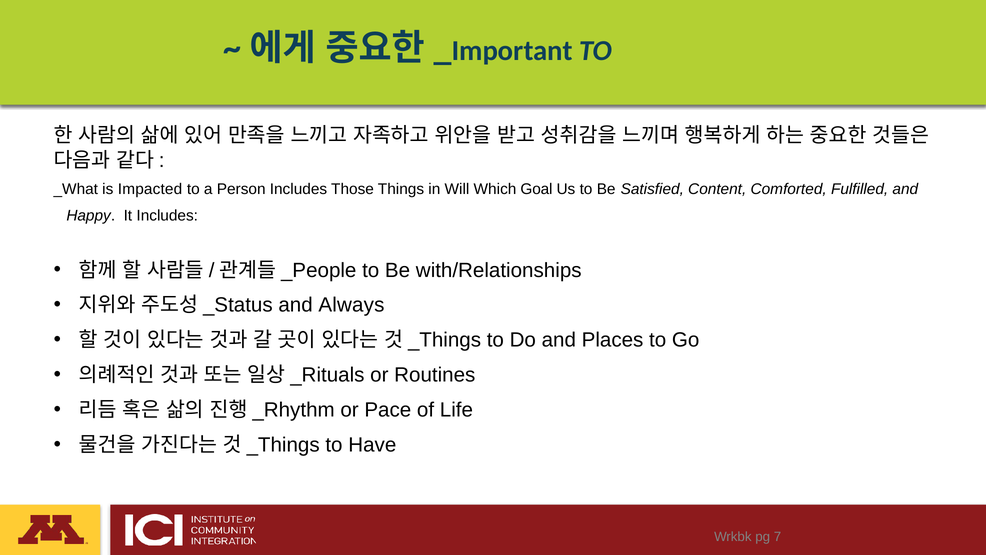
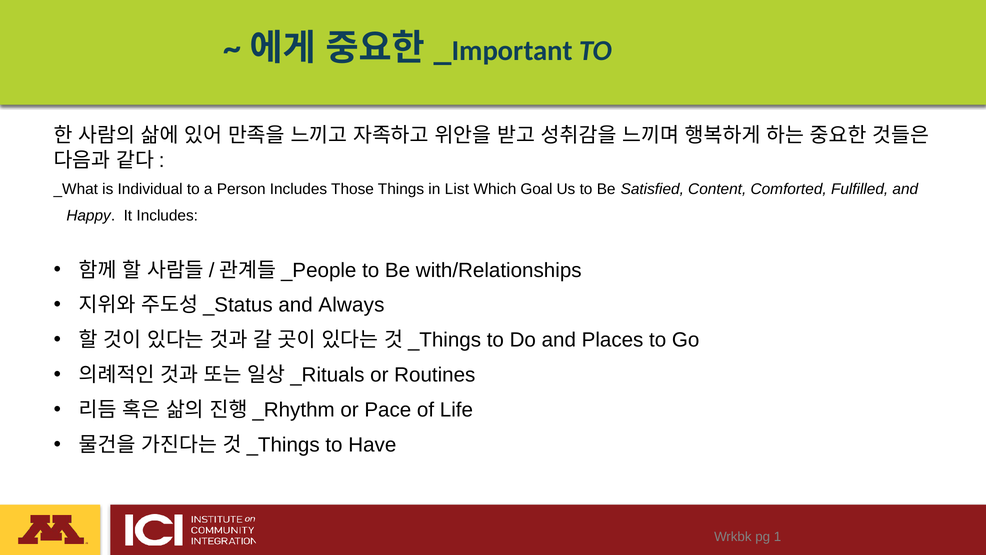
Impacted: Impacted -> Individual
Will: Will -> List
7: 7 -> 1
